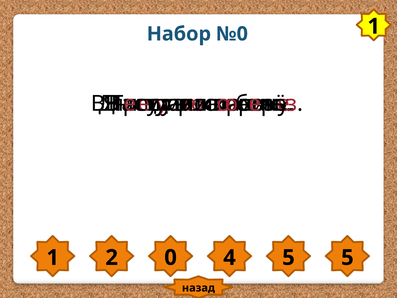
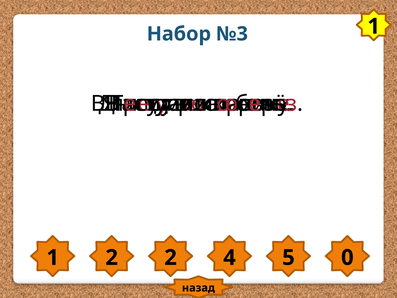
№0: №0 -> №3
2 0: 0 -> 2
5 5: 5 -> 0
